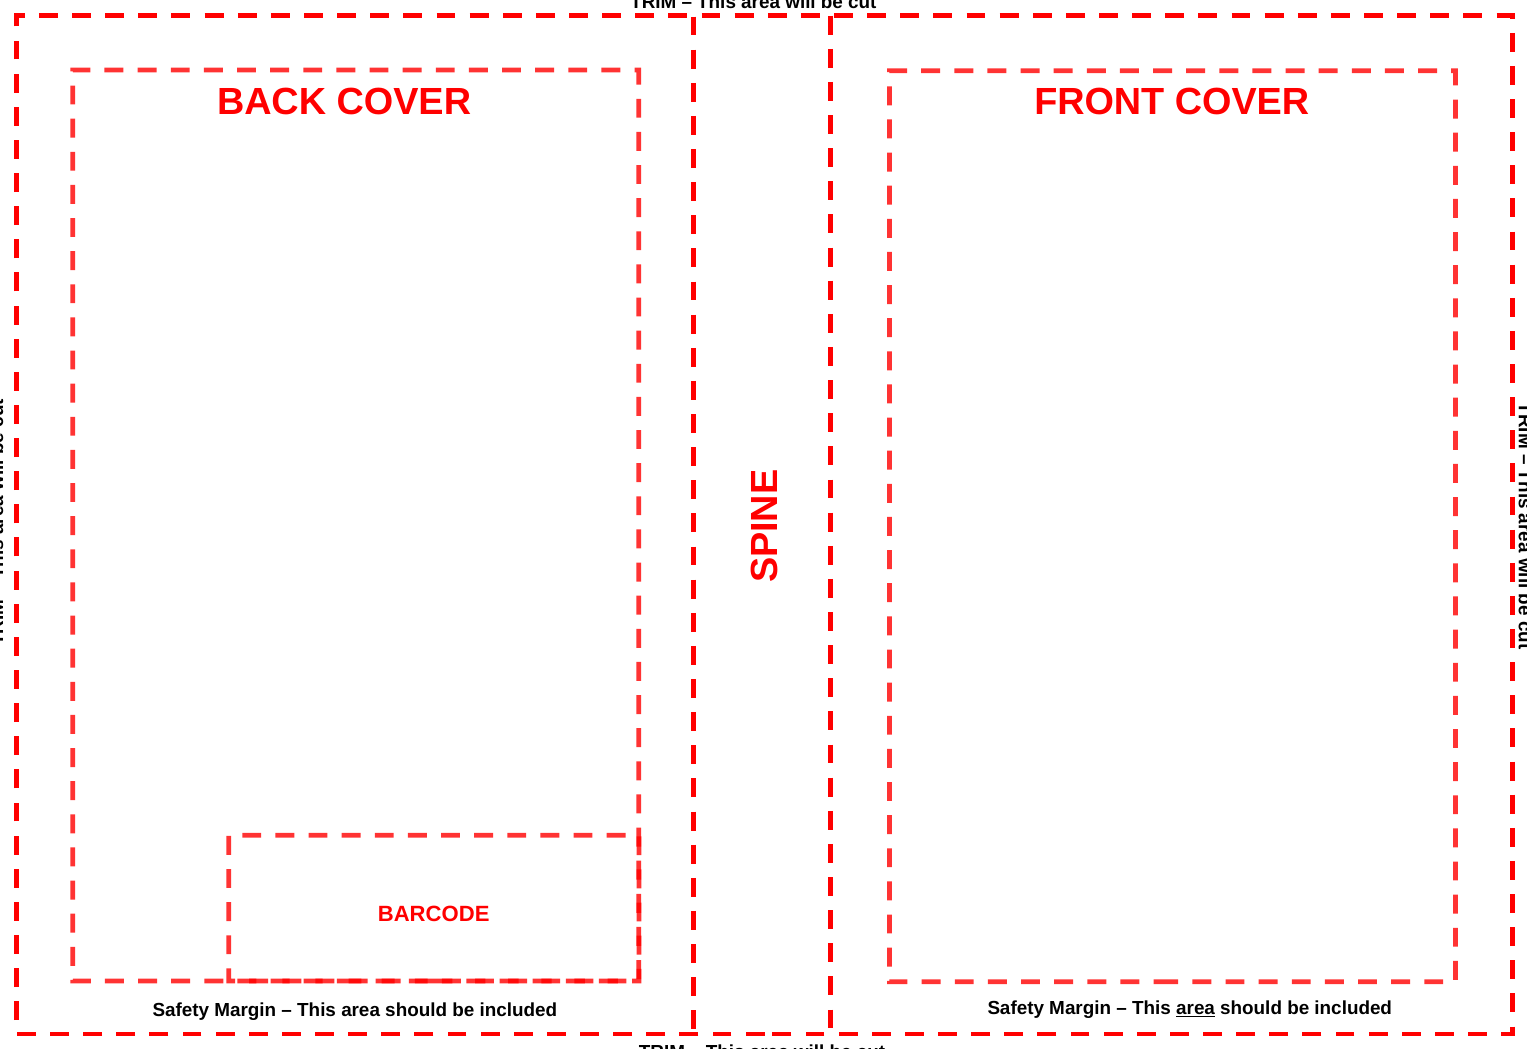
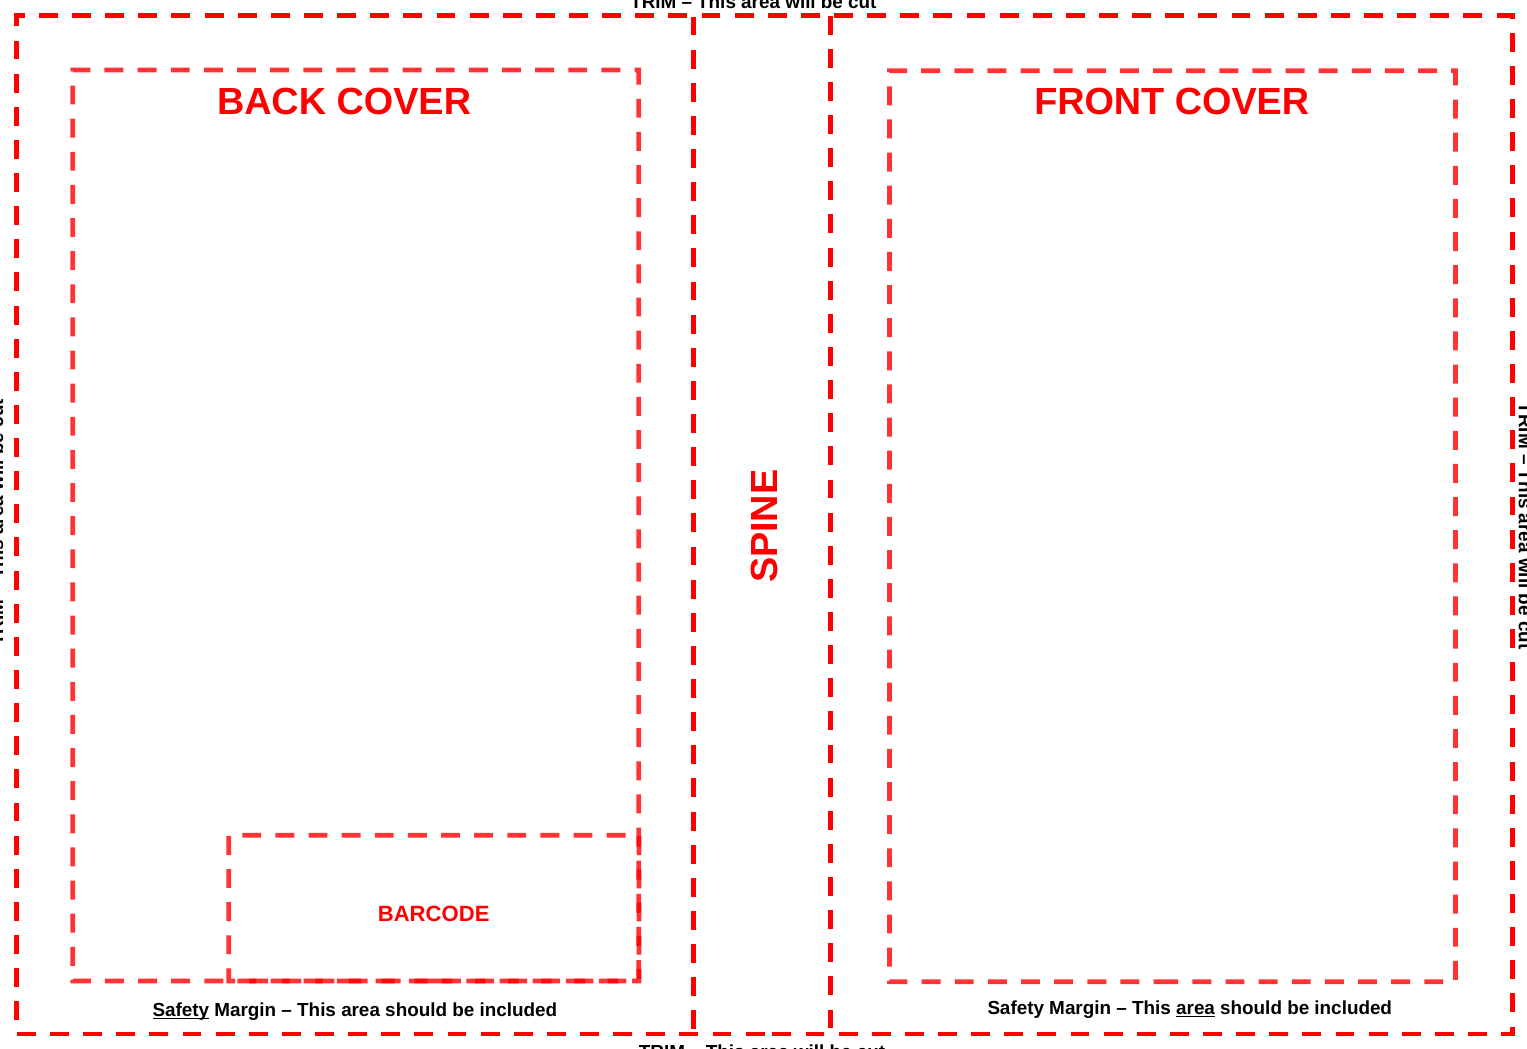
Safety at (181, 1010) underline: none -> present
